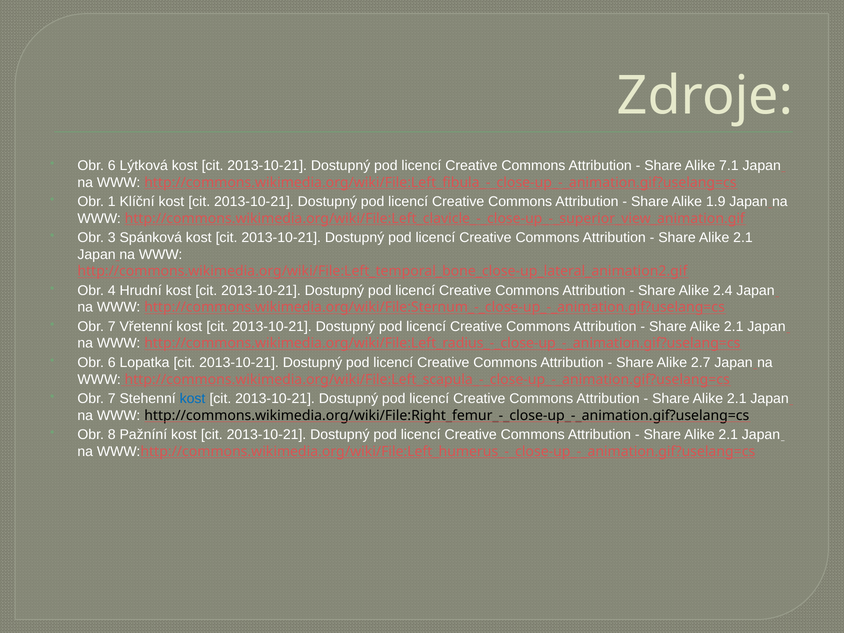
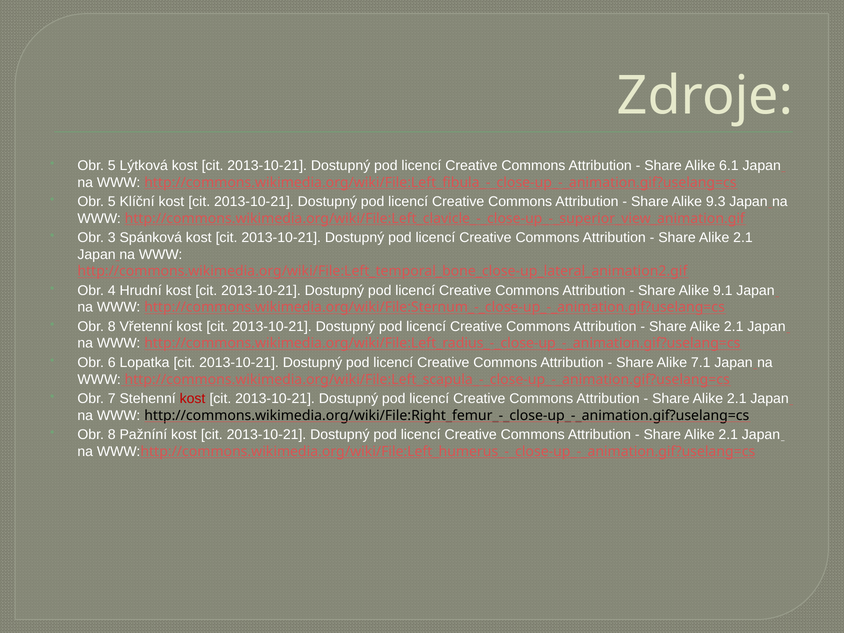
6 at (112, 166): 6 -> 5
7.1: 7.1 -> 6.1
1 at (112, 202): 1 -> 5
1.9: 1.9 -> 9.3
2.4: 2.4 -> 9.1
7 at (112, 326): 7 -> 8
2.7: 2.7 -> 7.1
kost at (192, 399) colour: blue -> red
